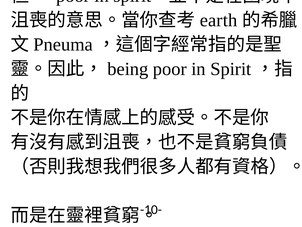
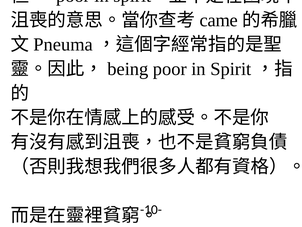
earth: earth -> came
